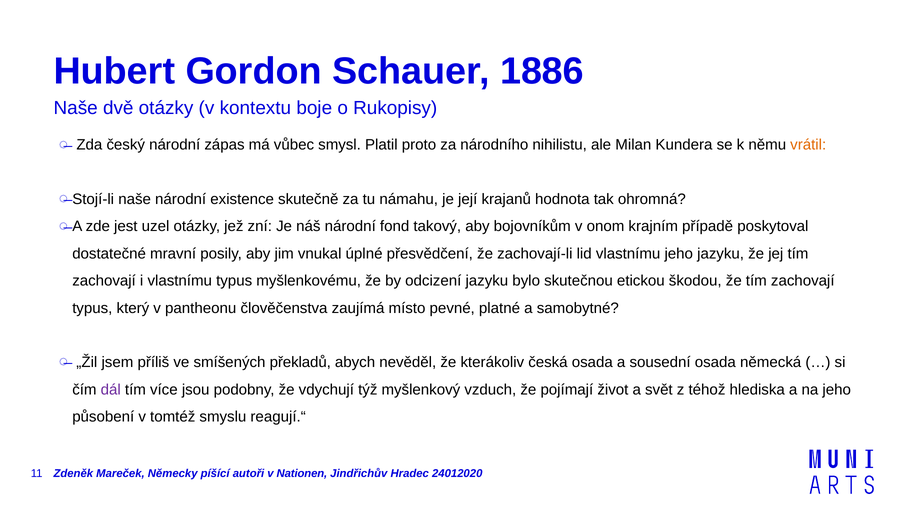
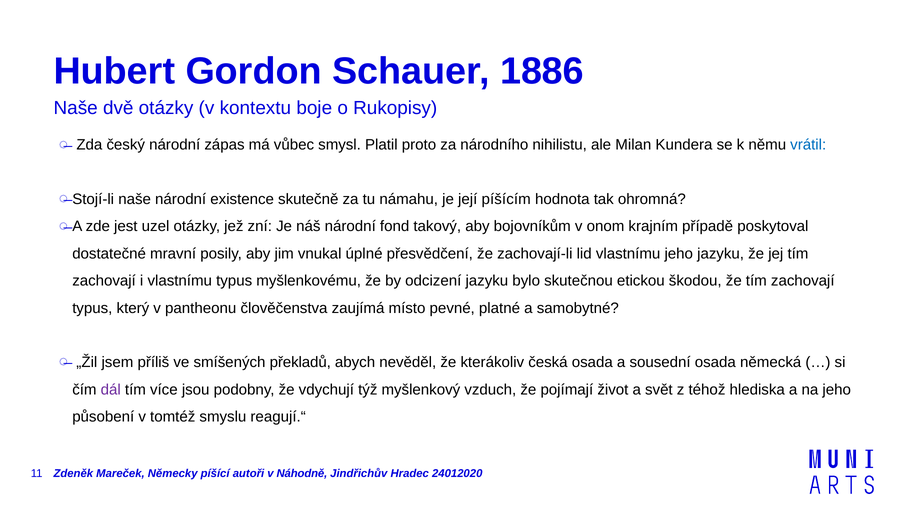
vrátil colour: orange -> blue
krajanů: krajanů -> píšícím
Nationen: Nationen -> Náhodně
